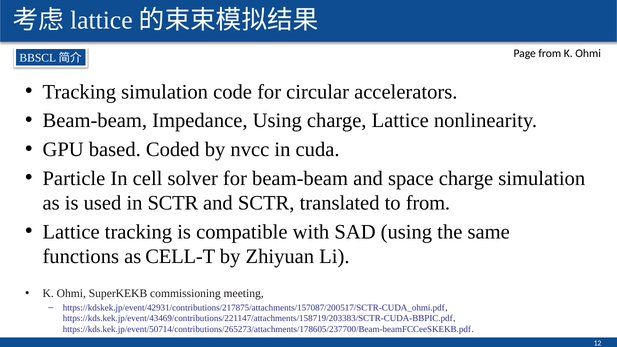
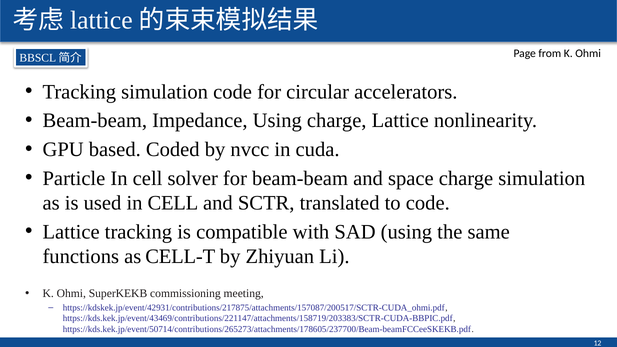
used in SCTR: SCTR -> CELL
to from: from -> code
